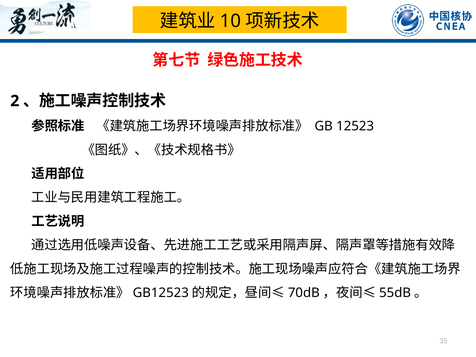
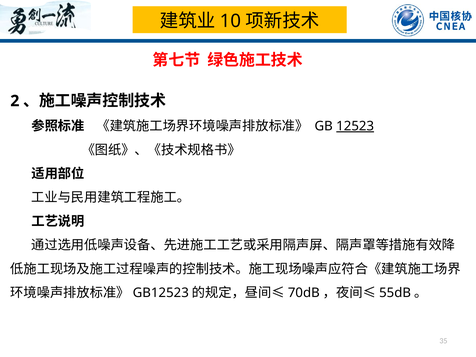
12523 underline: none -> present
